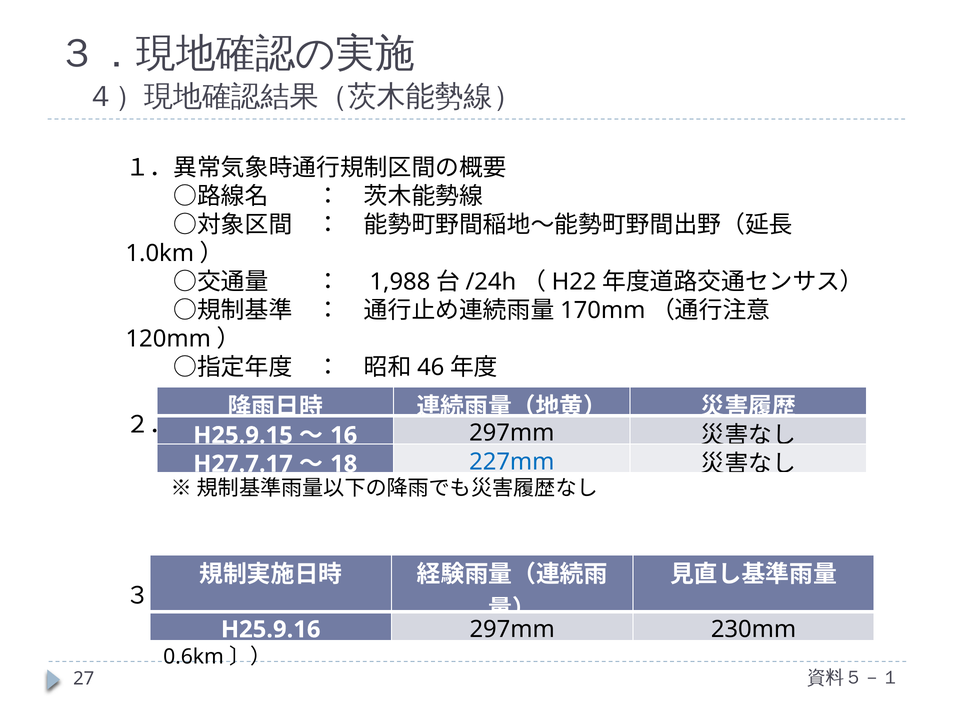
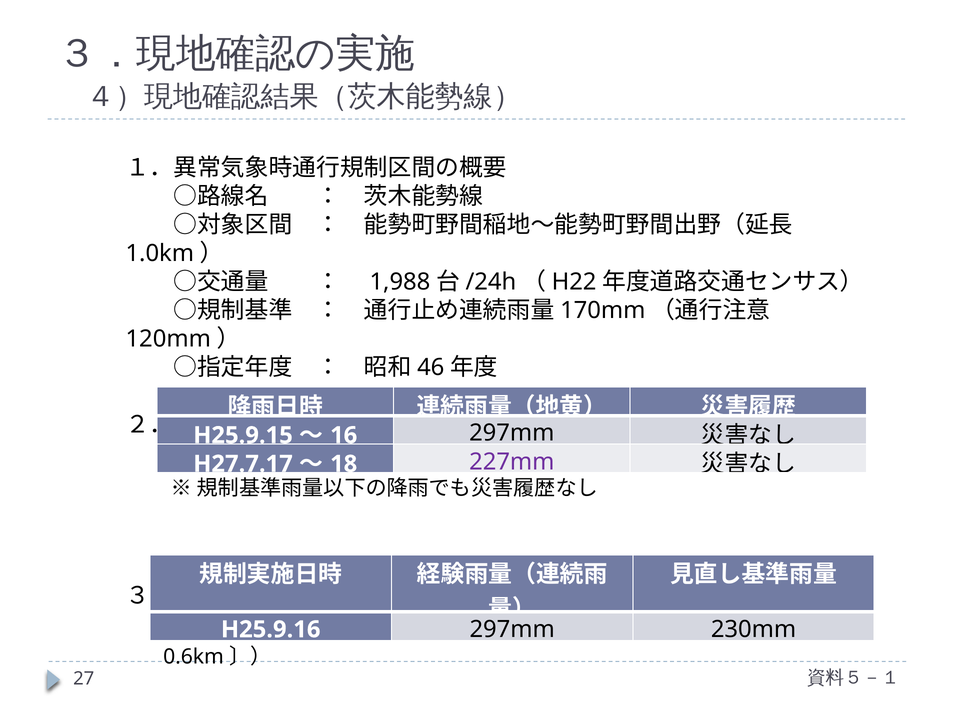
227mm colour: blue -> purple
